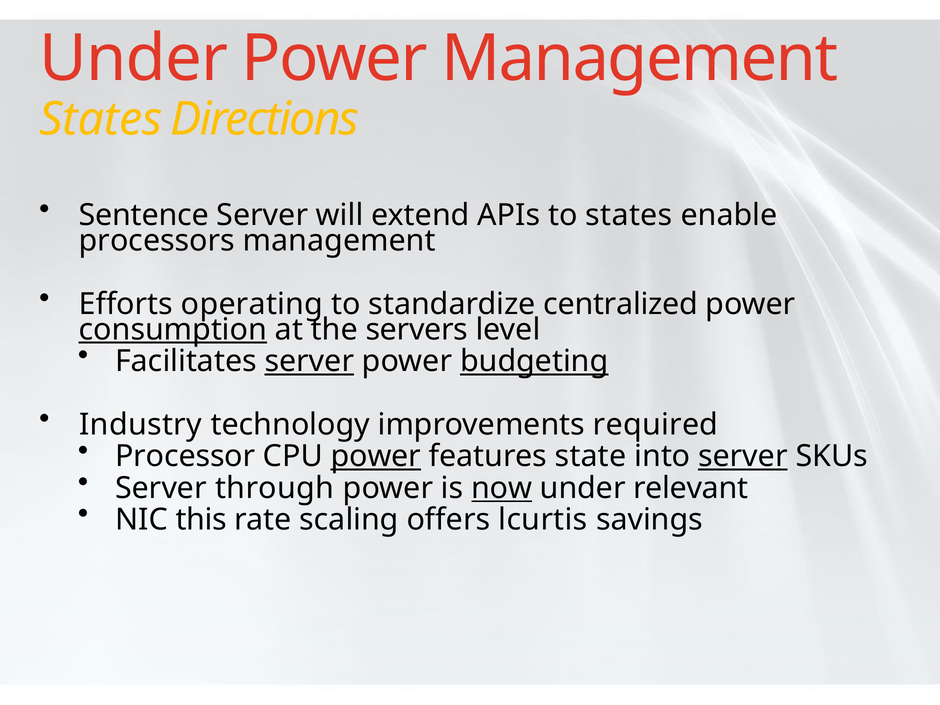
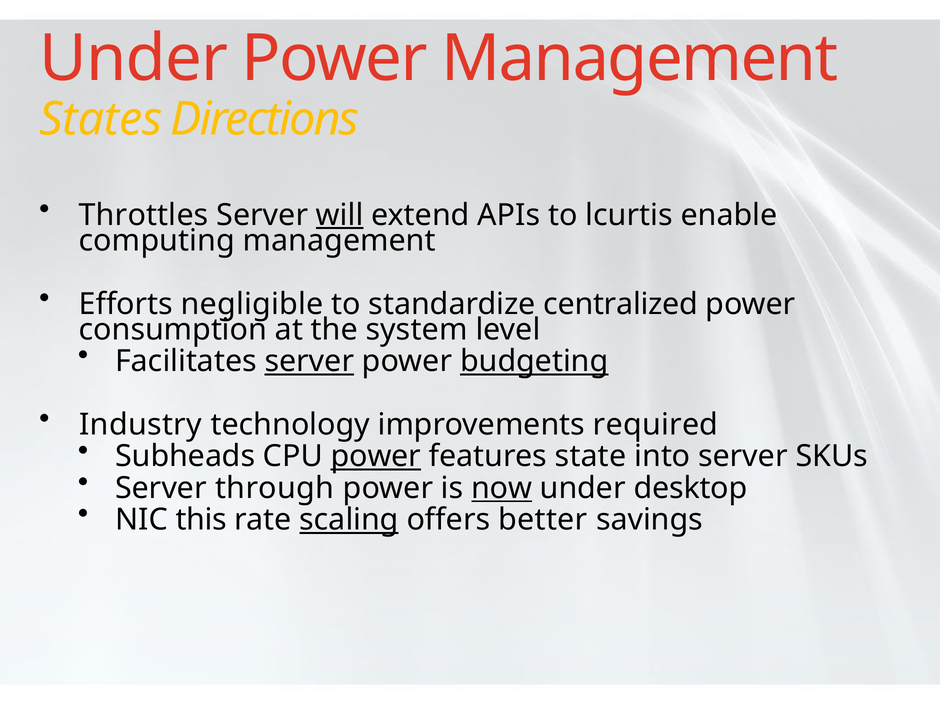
Sentence: Sentence -> Throttles
will underline: none -> present
to states: states -> lcurtis
processors: processors -> computing
operating: operating -> negligible
consumption underline: present -> none
servers: servers -> system
Processor: Processor -> Subheads
server at (743, 456) underline: present -> none
relevant: relevant -> desktop
scaling underline: none -> present
lcurtis: lcurtis -> better
